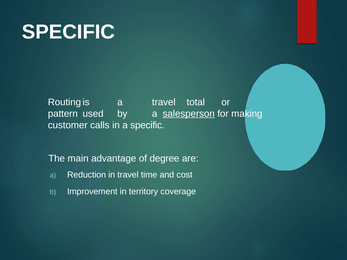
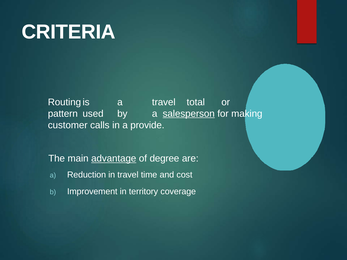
SPECIFIC at (68, 32): SPECIFIC -> CRITERIA
a specific: specific -> provide
advantage underline: none -> present
